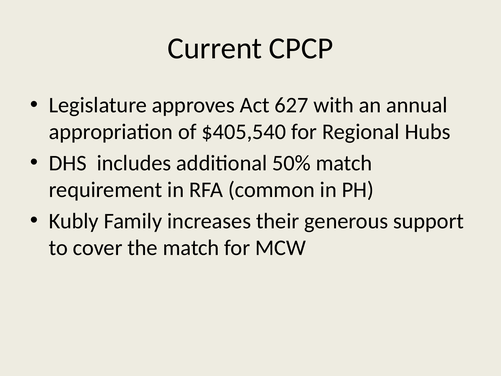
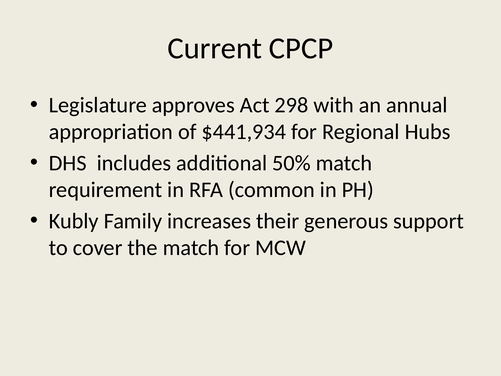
627: 627 -> 298
$405,540: $405,540 -> $441,934
